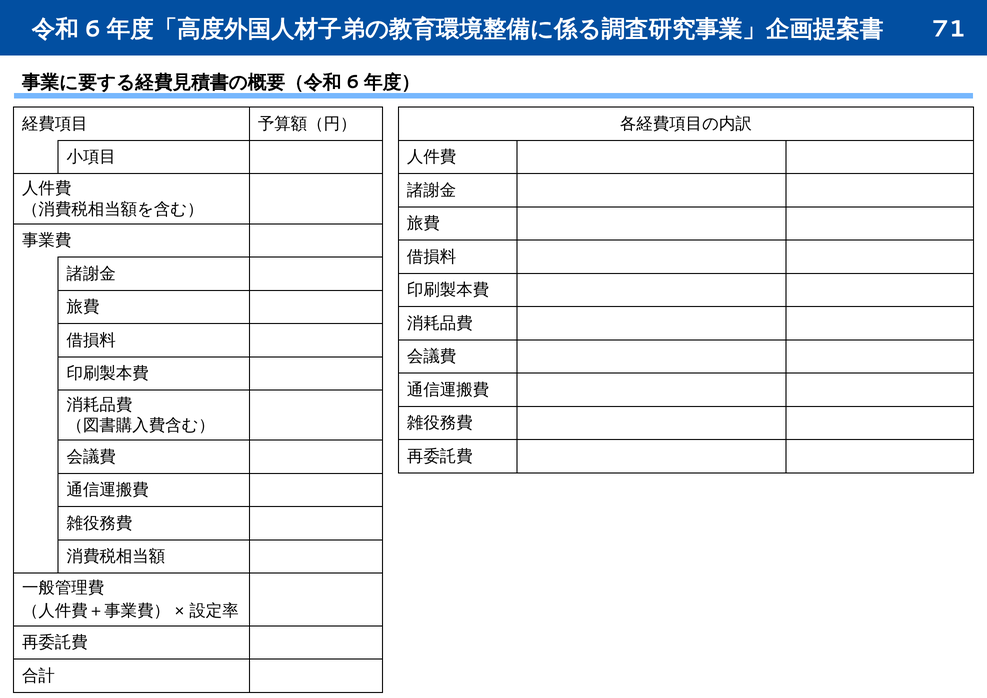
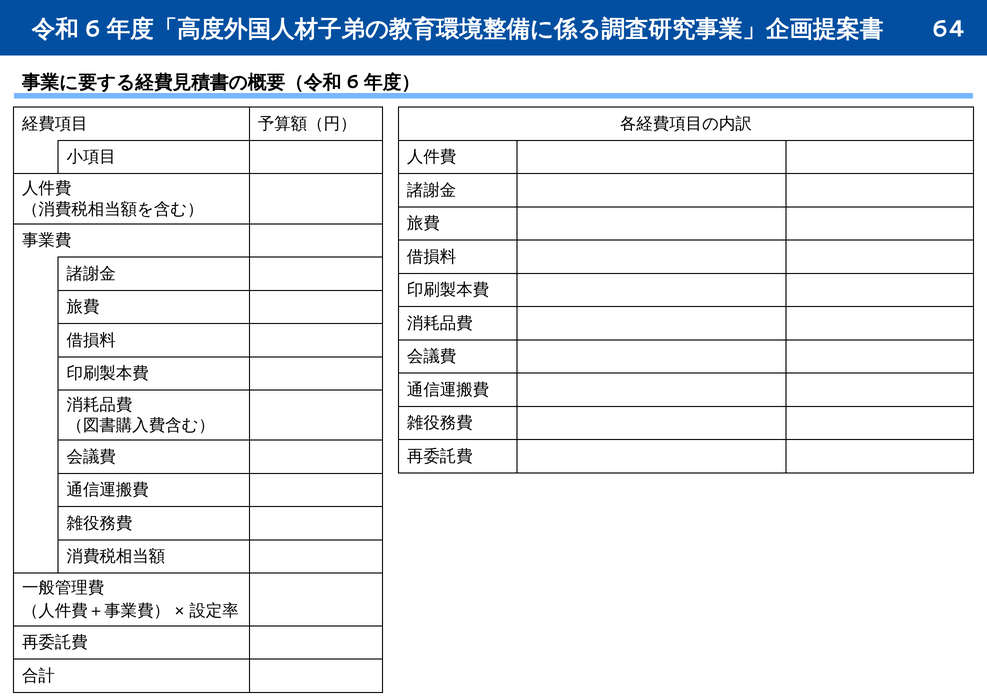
71: 71 -> 64
